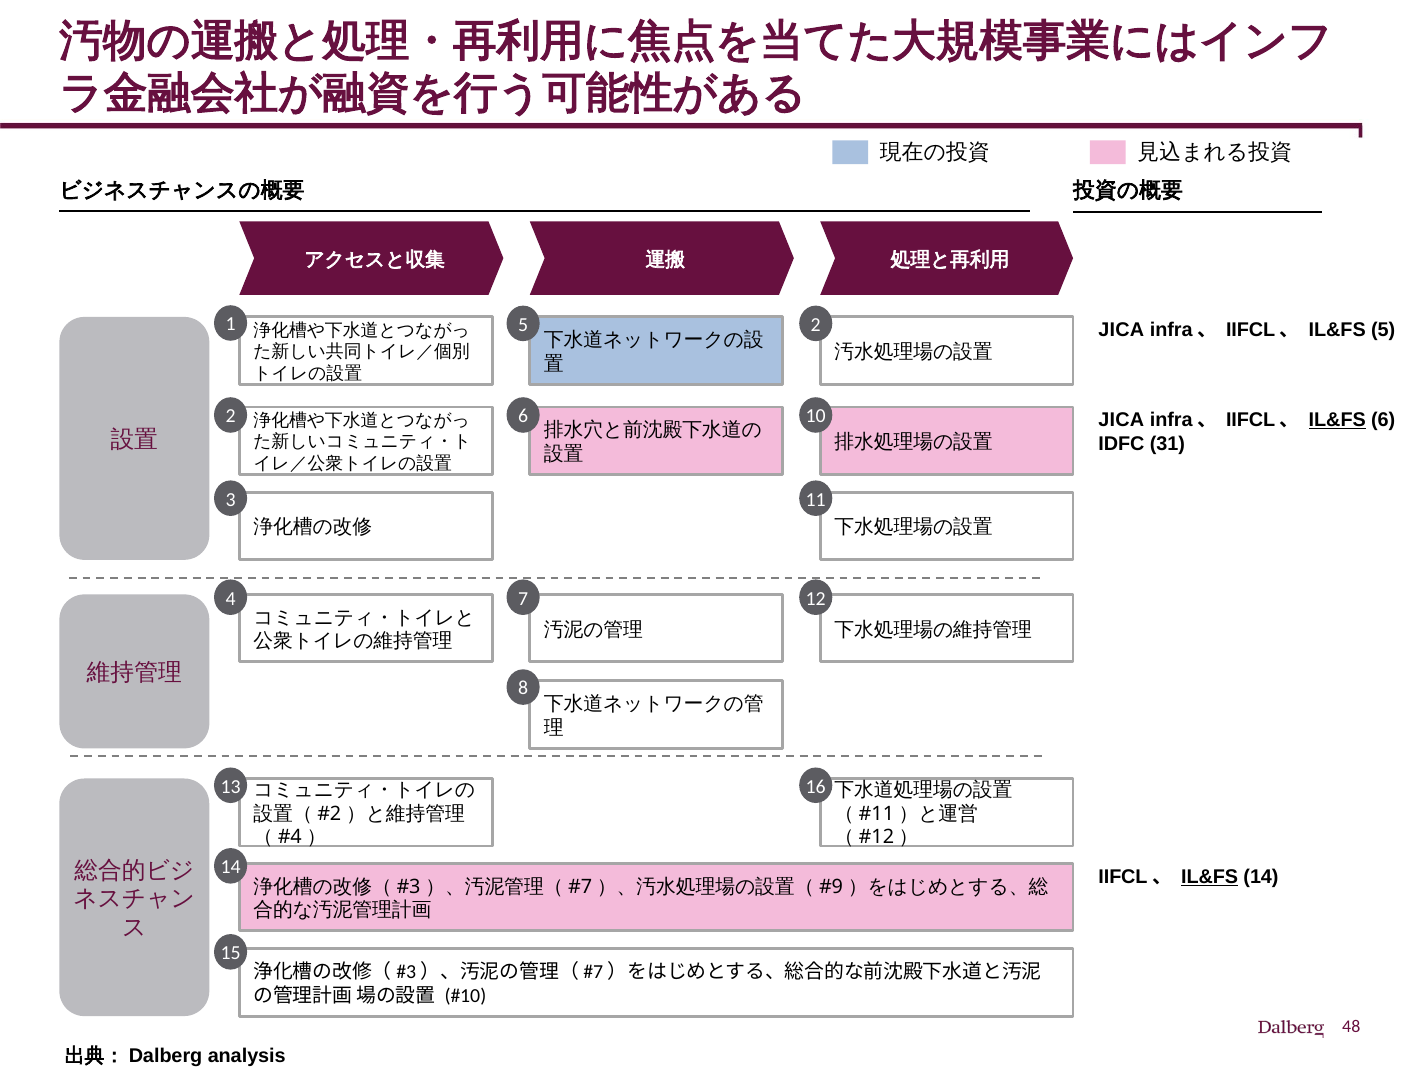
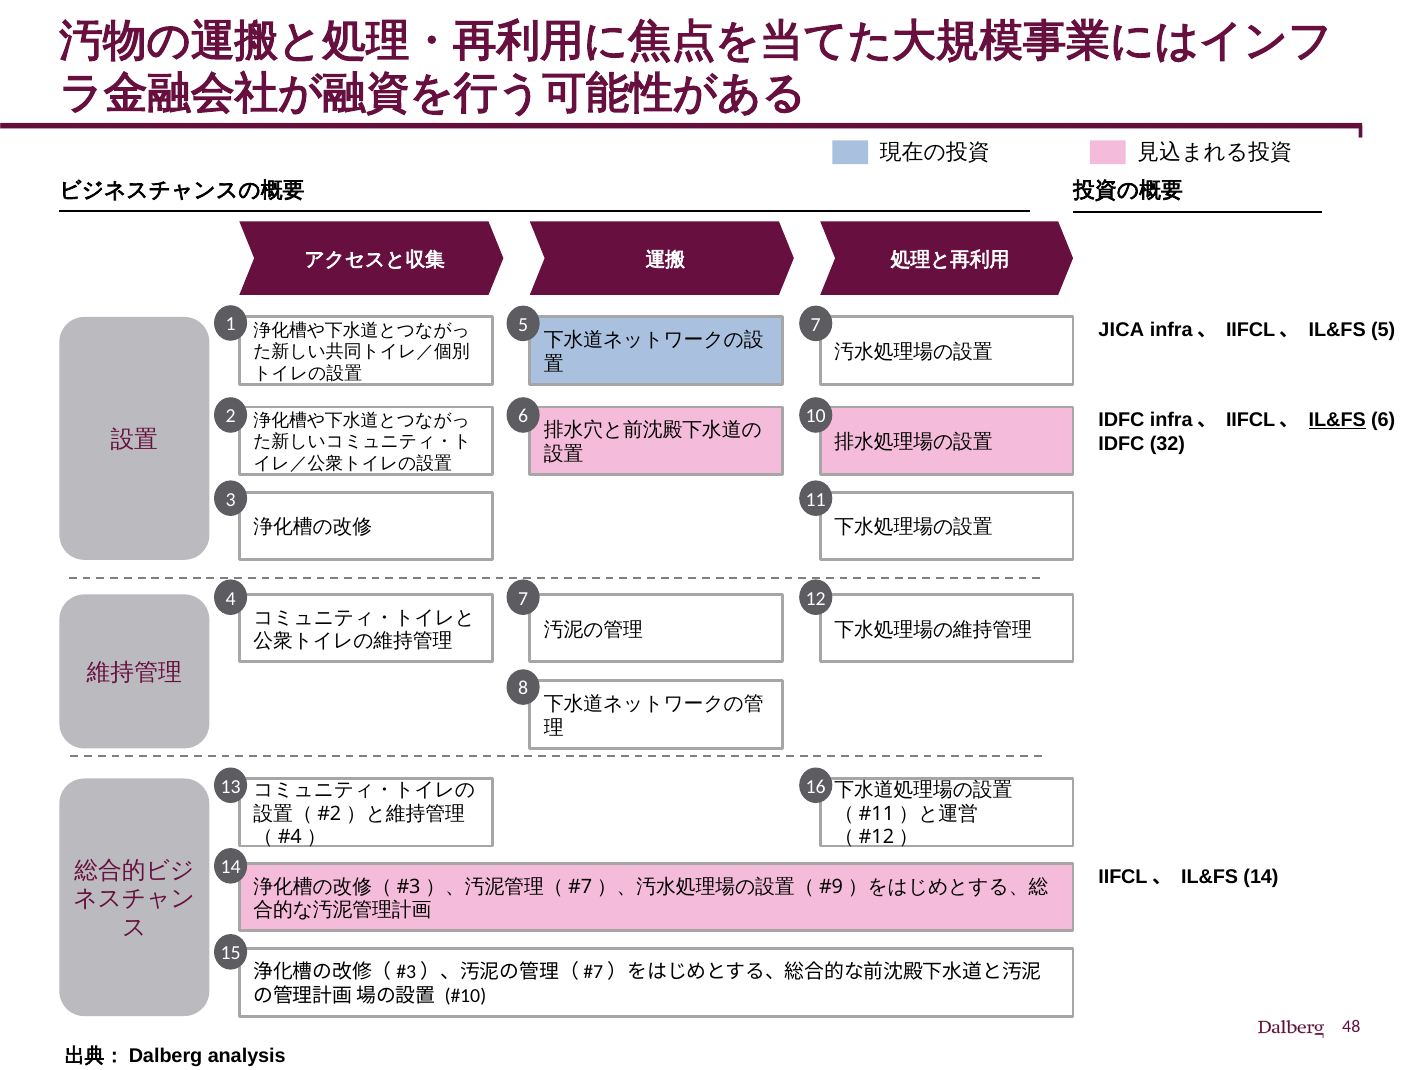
5 2: 2 -> 7
JICA at (1121, 420): JICA -> IDFC
31: 31 -> 32
IL&FS at (1210, 877) underline: present -> none
